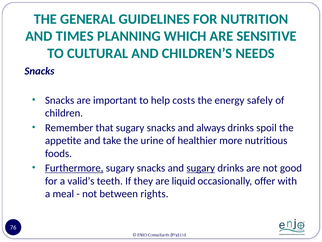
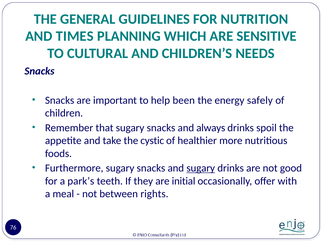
costs: costs -> been
urine: urine -> cystic
Furthermore underline: present -> none
valid’s: valid’s -> park’s
liquid: liquid -> initial
